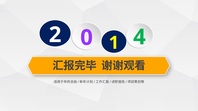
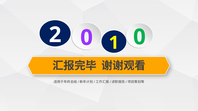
0 4: 4 -> 0
